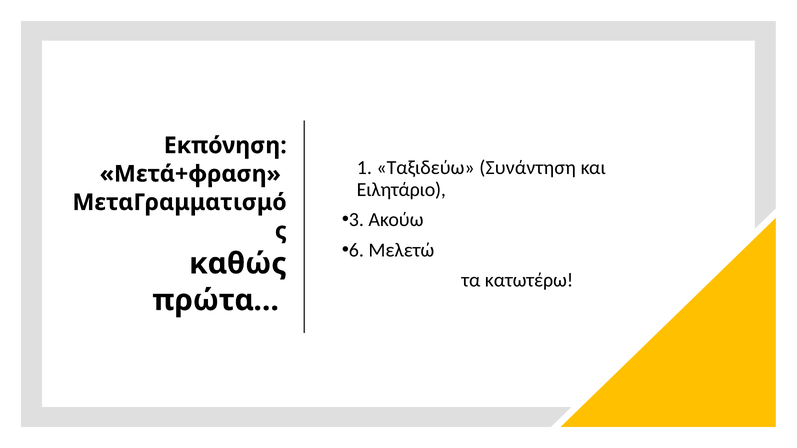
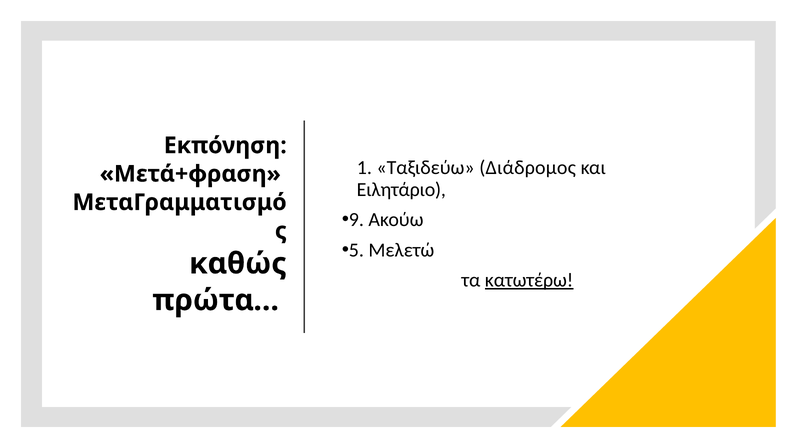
Συνάντηση: Συνάντηση -> Διάδρομος
3: 3 -> 9
6: 6 -> 5
κατωτέρω underline: none -> present
